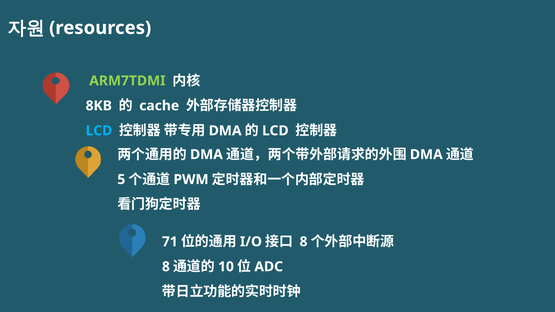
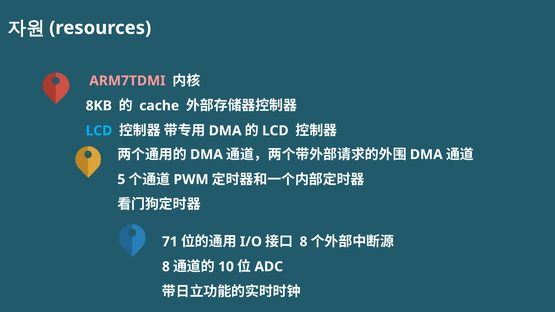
ARM7TDMI colour: light green -> pink
